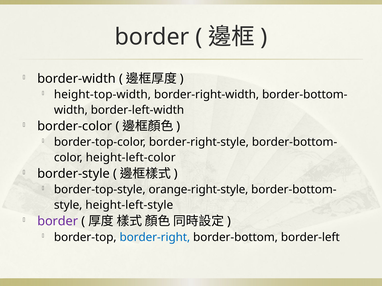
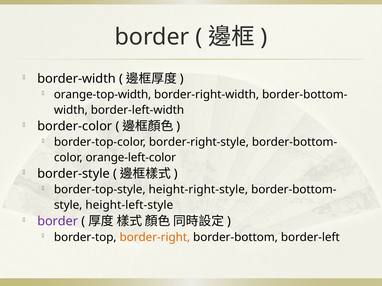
height-top-width: height-top-width -> orange-top-width
height-left-color: height-left-color -> orange-left-color
orange-right-style: orange-right-style -> height-right-style
border-right colour: blue -> orange
